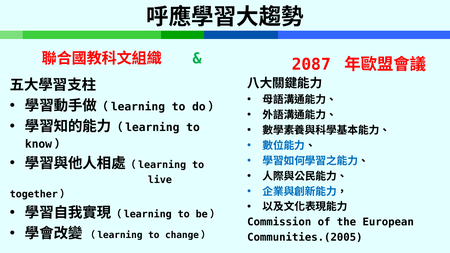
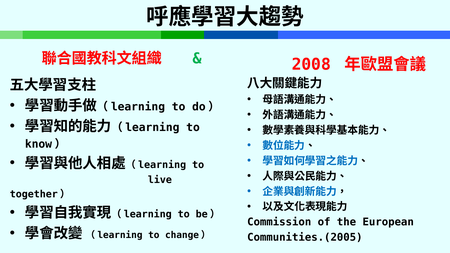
2087: 2087 -> 2008
